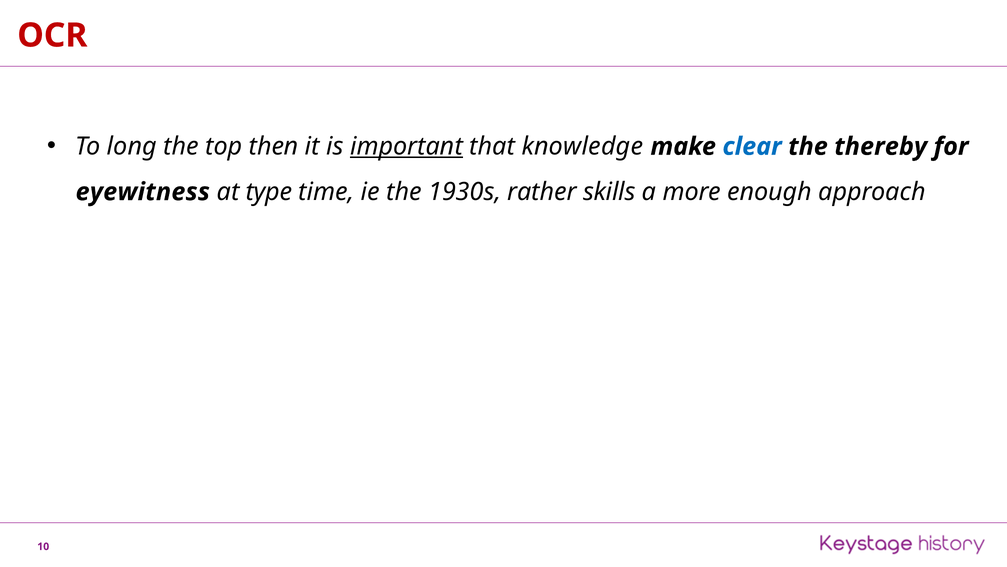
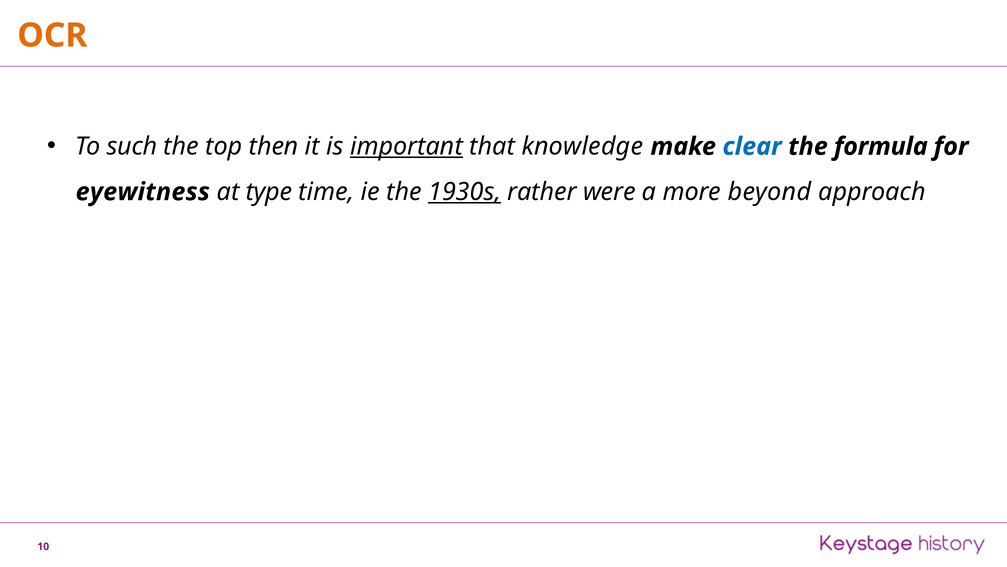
OCR colour: red -> orange
long: long -> such
thereby: thereby -> formula
1930s underline: none -> present
skills: skills -> were
enough: enough -> beyond
